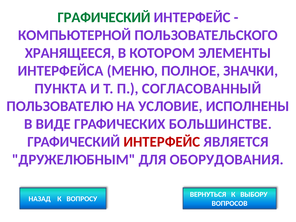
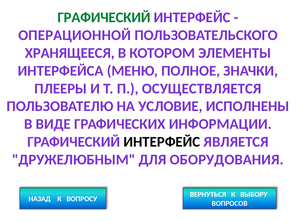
КОМПЬЮТЕРНОЙ: КОМПЬЮТЕРНОЙ -> ОПЕРАЦИОННОЙ
ПУНКТА: ПУНКТА -> ПЛЕЕРЫ
СОГЛАСОВАННЫЙ: СОГЛАСОВАННЫЙ -> ОСУЩЕСТВЛЯЕТСЯ
БОЛЬШИНСТВЕ: БОЛЬШИНСТВЕ -> ИНФОРМАЦИИ
ИНТЕРФЕЙС at (162, 142) colour: red -> black
